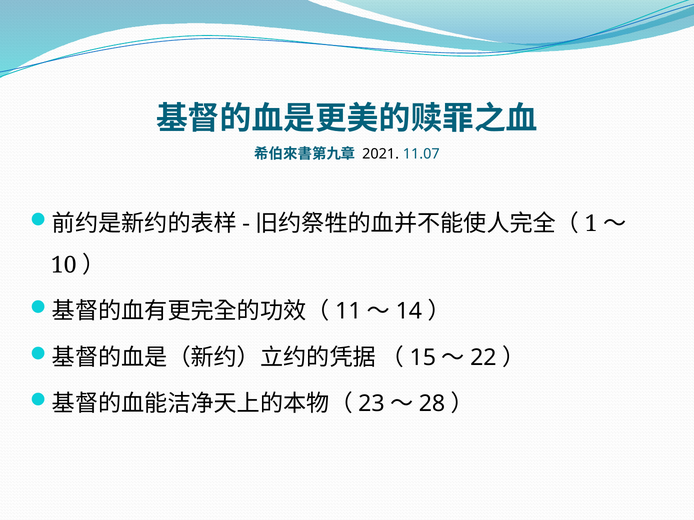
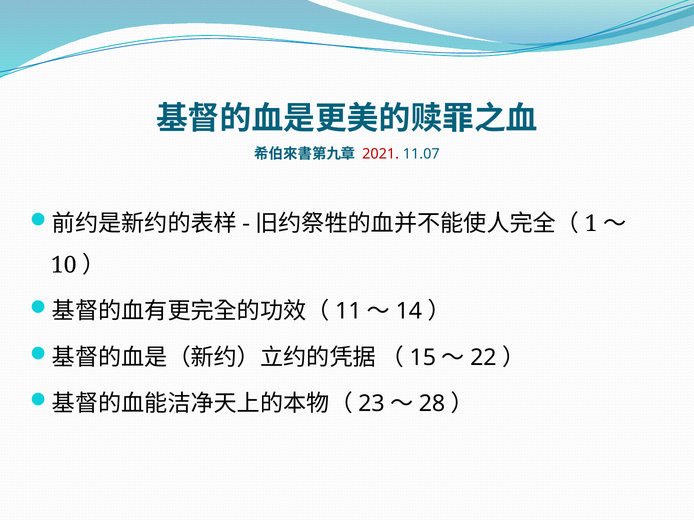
2021 colour: black -> red
